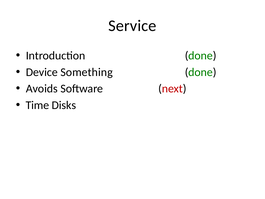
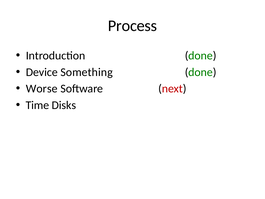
Service: Service -> Process
Avoids: Avoids -> Worse
